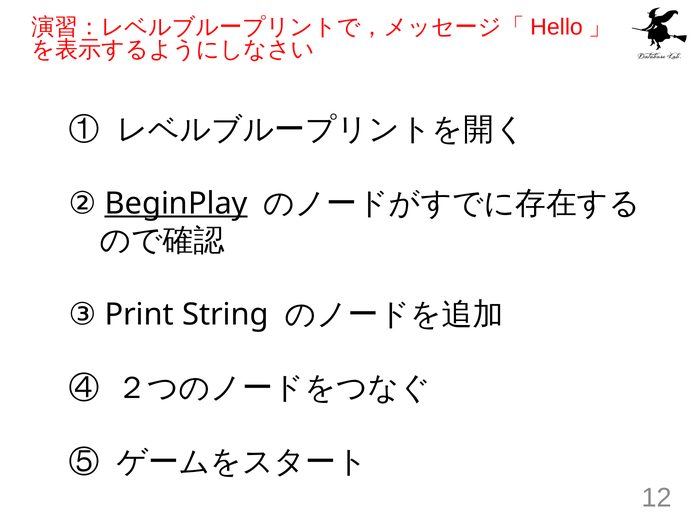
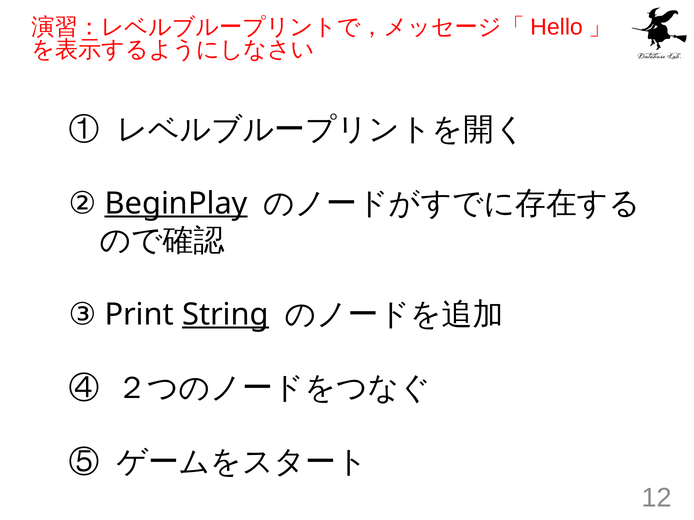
String underline: none -> present
